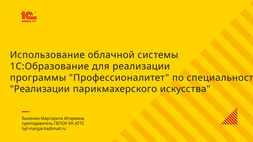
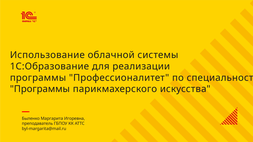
Реализации at (40, 89): Реализации -> Программы
